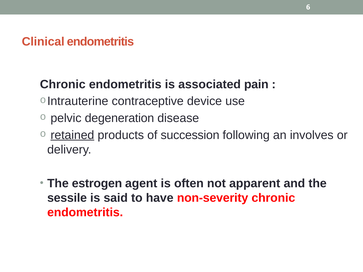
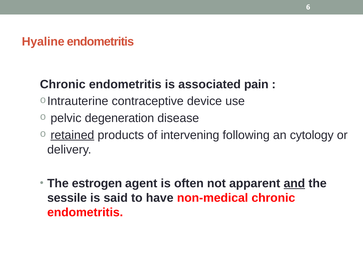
Clinical: Clinical -> Hyaline
succession: succession -> intervening
involves: involves -> cytology
and underline: none -> present
non-severity: non-severity -> non-medical
